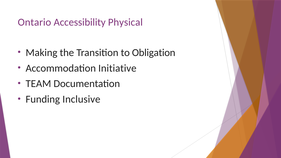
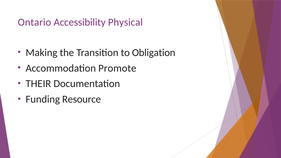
Initiative: Initiative -> Promote
TEAM: TEAM -> THEIR
Inclusive: Inclusive -> Resource
